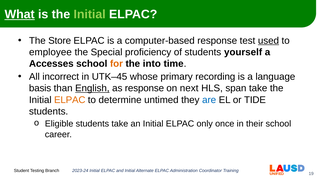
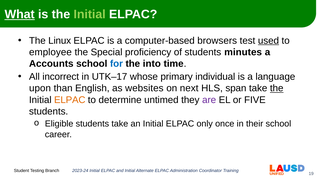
Store: Store -> Linux
computer-based response: response -> browsers
yourself: yourself -> minutes
Accesses: Accesses -> Accounts
for colour: orange -> blue
UTK–45: UTK–45 -> UTK–17
recording: recording -> individual
basis: basis -> upon
English underline: present -> none
as response: response -> websites
the at (277, 88) underline: none -> present
are colour: blue -> purple
TIDE: TIDE -> FIVE
